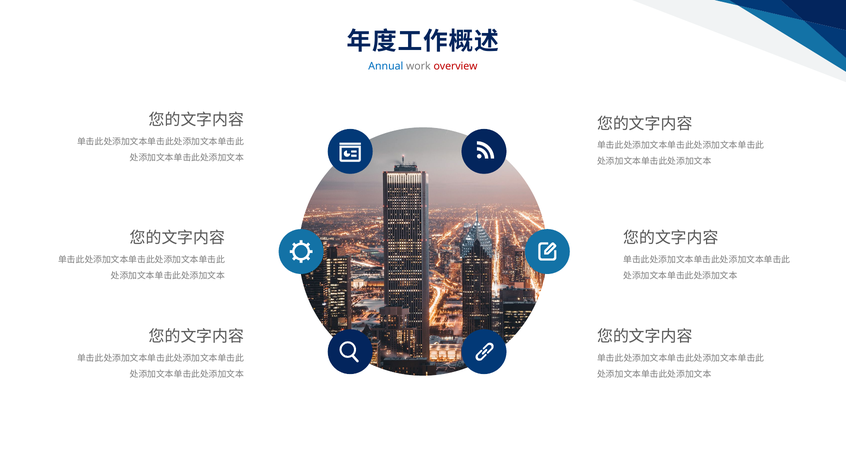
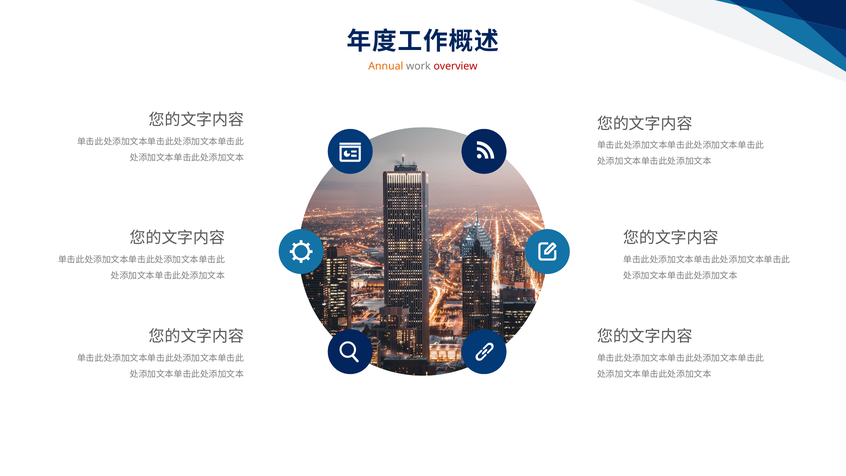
Annual colour: blue -> orange
